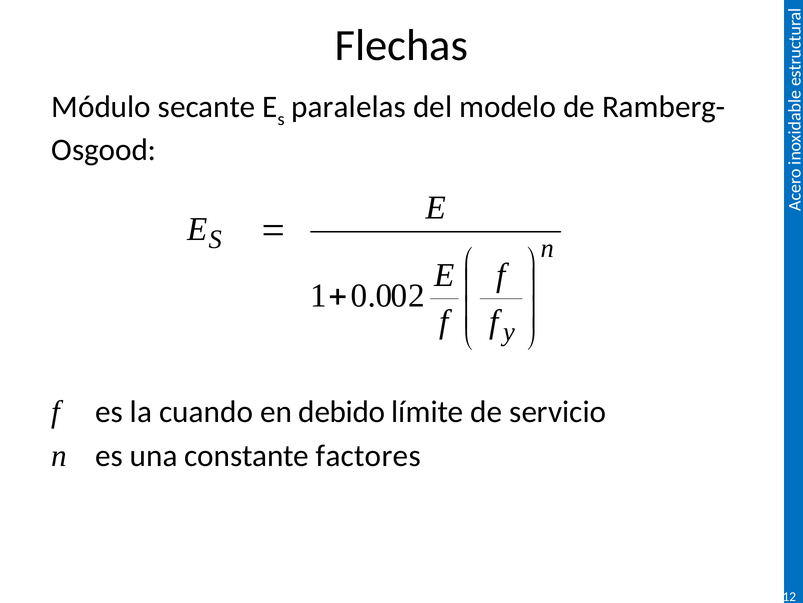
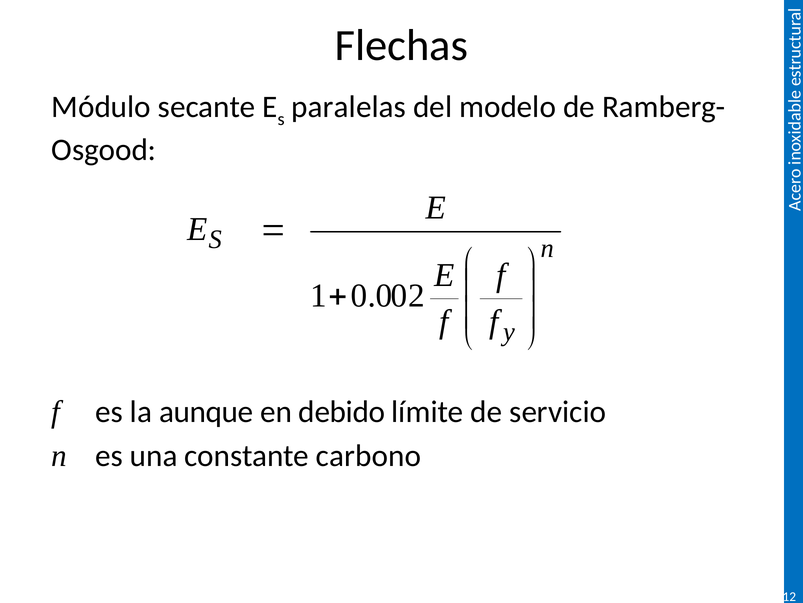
cuando: cuando -> aunque
factores: factores -> carbono
